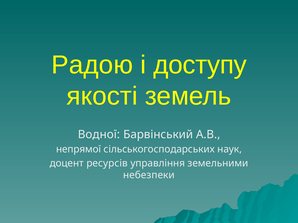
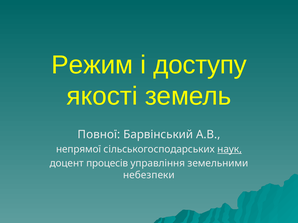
Радою: Радою -> Режим
Водної: Водної -> Повної
наук underline: none -> present
ресурсів: ресурсів -> процесів
